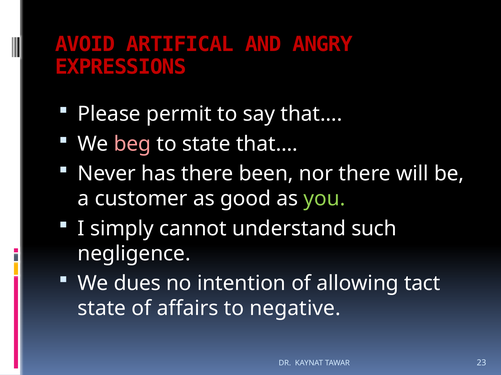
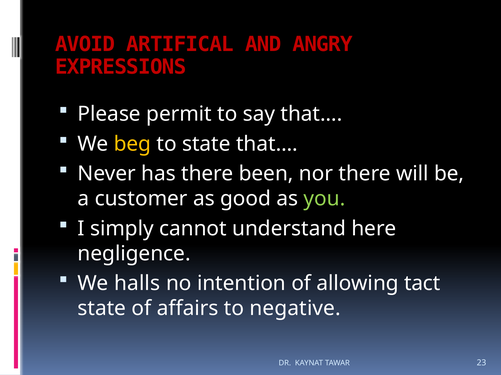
beg colour: pink -> yellow
such: such -> here
dues: dues -> halls
